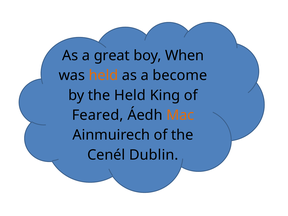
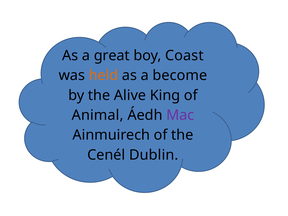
When: When -> Coast
the Held: Held -> Alive
Feared: Feared -> Animal
Mac colour: orange -> purple
